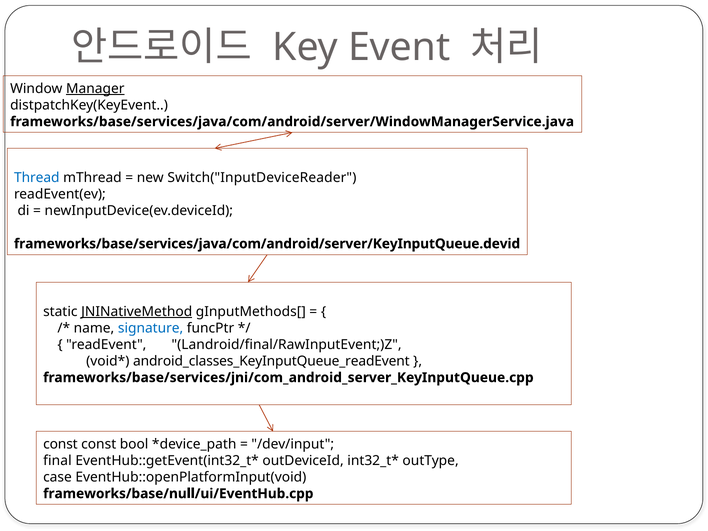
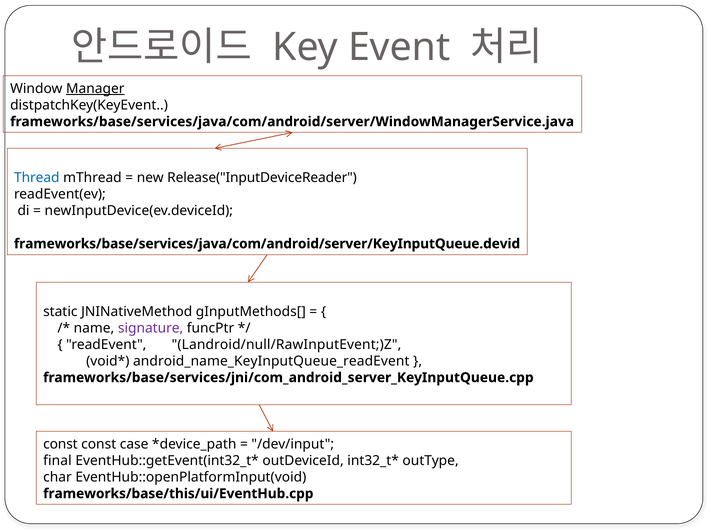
Switch("InputDeviceReader: Switch("InputDeviceReader -> Release("InputDeviceReader
JNINativeMethod underline: present -> none
signature colour: blue -> purple
Landroid/final/RawInputEvent;)Z: Landroid/final/RawInputEvent;)Z -> Landroid/null/RawInputEvent;)Z
android_classes_KeyInputQueue_readEvent: android_classes_KeyInputQueue_readEvent -> android_name_KeyInputQueue_readEvent
bool: bool -> case
case: case -> char
frameworks/base/null/ui/EventHub.cpp: frameworks/base/null/ui/EventHub.cpp -> frameworks/base/this/ui/EventHub.cpp
